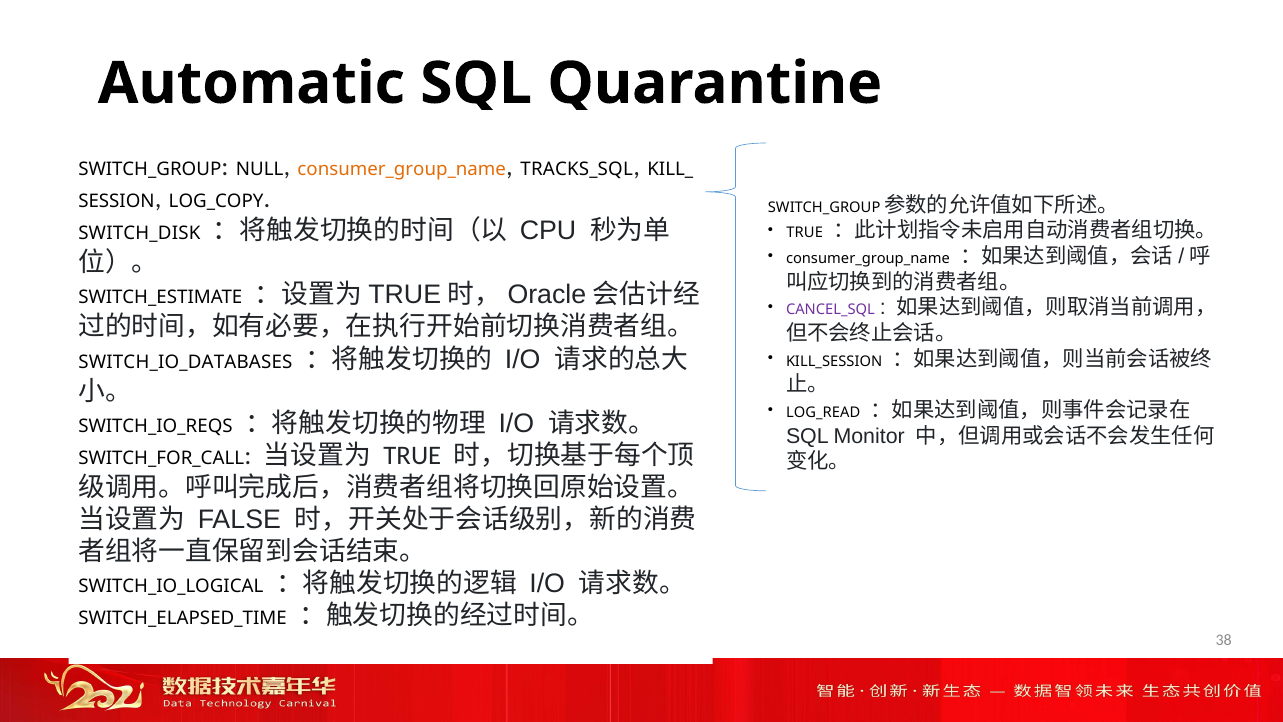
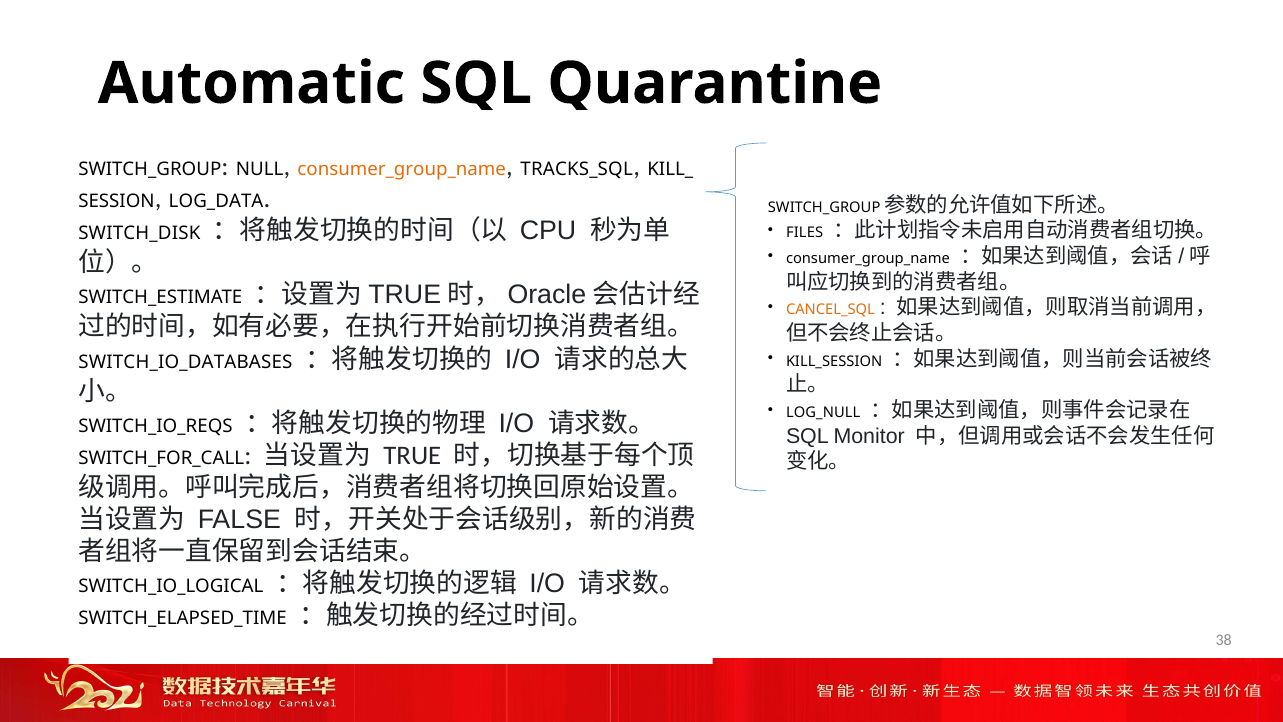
LOG_COPY: LOG_COPY -> LOG_DATA
TRUE at (805, 233): TRUE -> FILES
CANCEL_SQL colour: purple -> orange
LOG_READ: LOG_READ -> LOG_NULL
